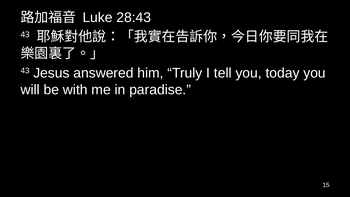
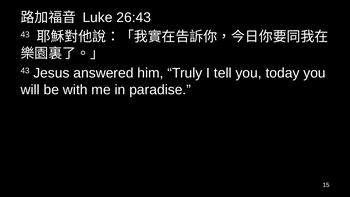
28:43: 28:43 -> 26:43
